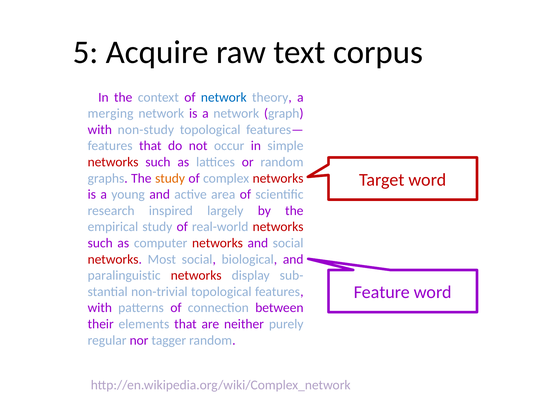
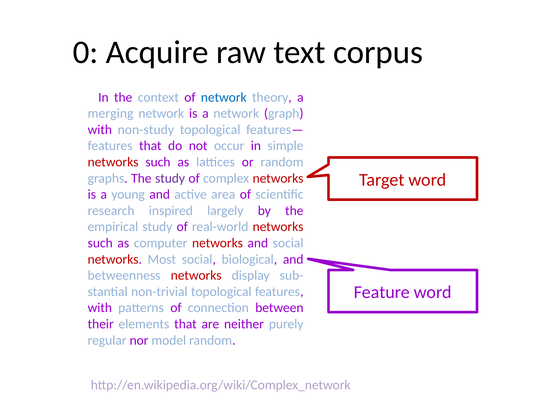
5: 5 -> 0
study at (170, 178) colour: orange -> purple
paralinguistic: paralinguistic -> betweenness
tagger: tagger -> model
